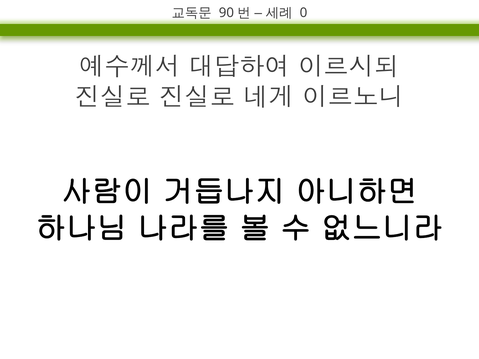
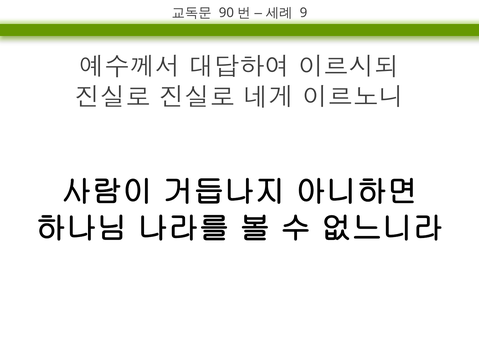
0: 0 -> 9
